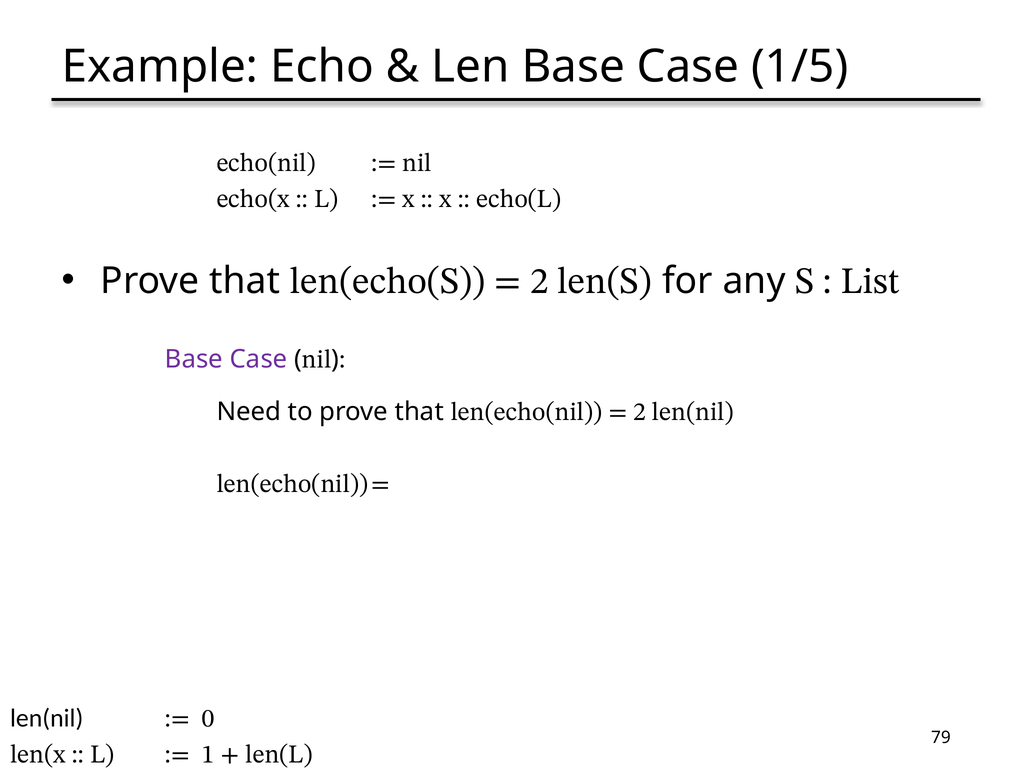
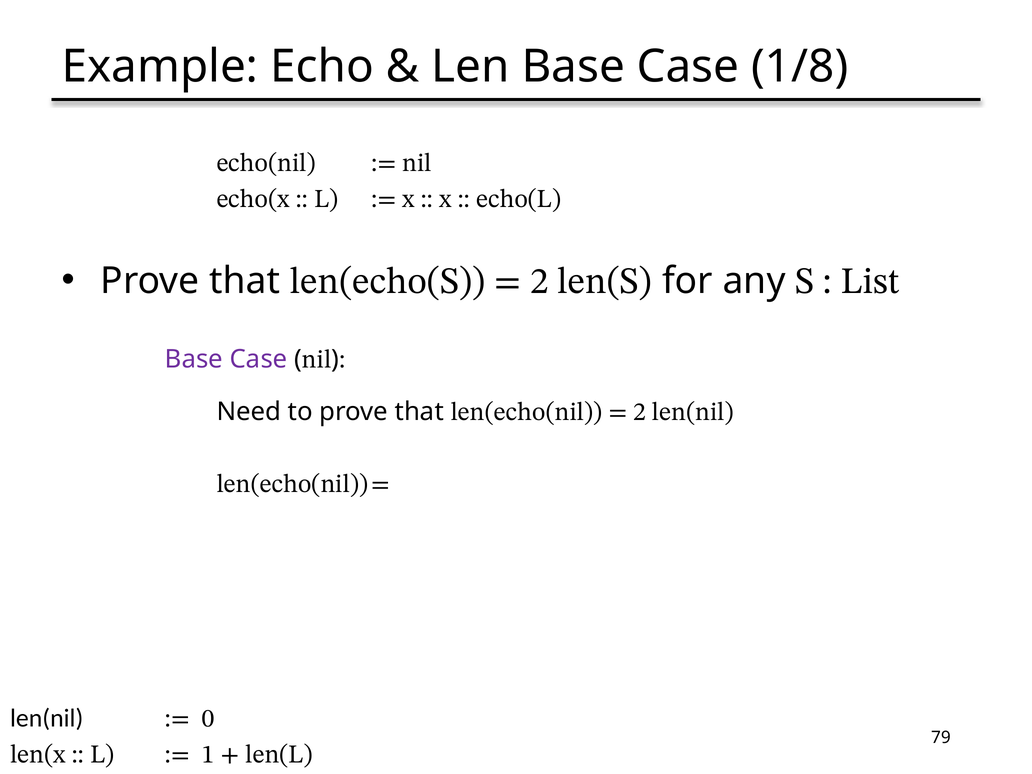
1/5: 1/5 -> 1/8
